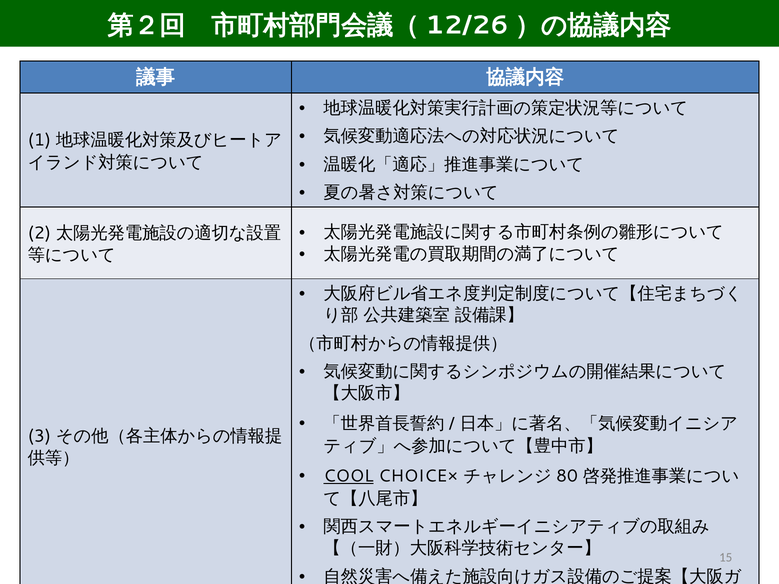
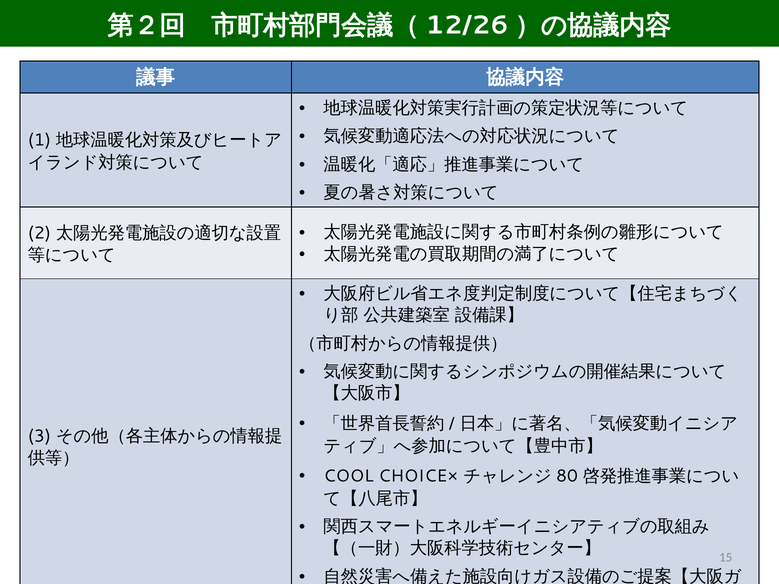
COOL underline: present -> none
